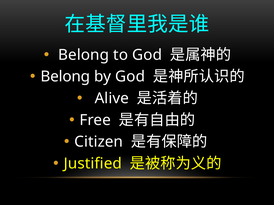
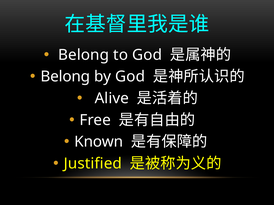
Citizen: Citizen -> Known
